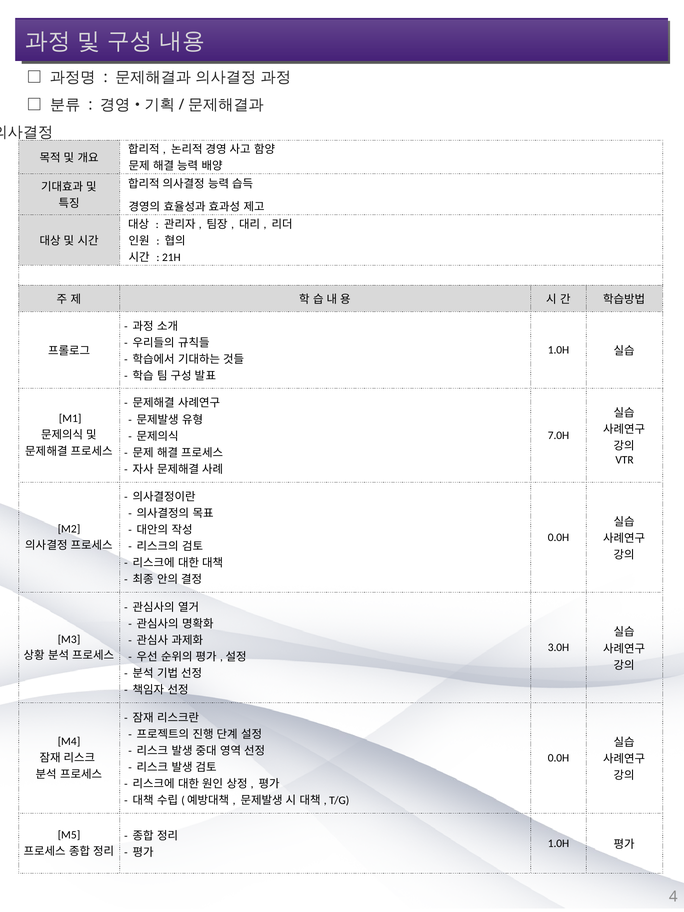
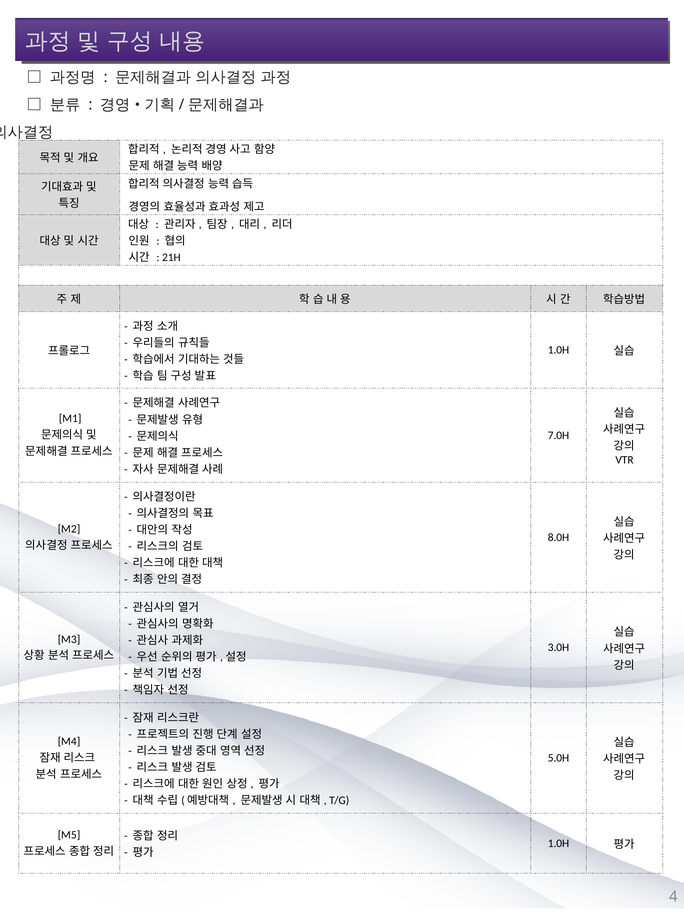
0.0H at (558, 537): 0.0H -> 8.0H
0.0H at (558, 758): 0.0H -> 5.0H
